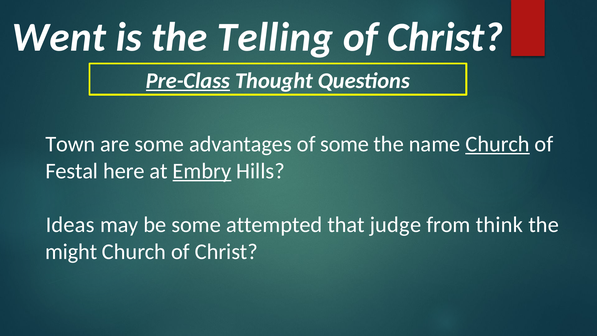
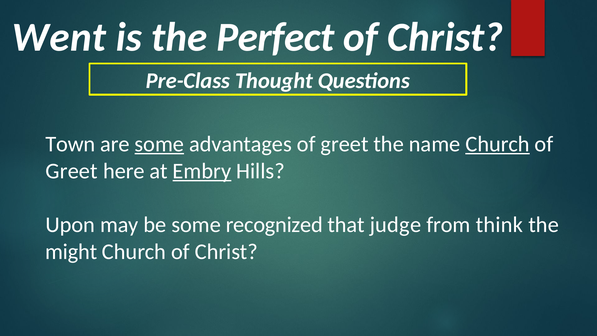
Telling: Telling -> Perfect
Pre-Class underline: present -> none
some at (159, 144) underline: none -> present
advantages of some: some -> greet
Festal at (72, 171): Festal -> Greet
Ideas: Ideas -> Upon
attempted: attempted -> recognized
